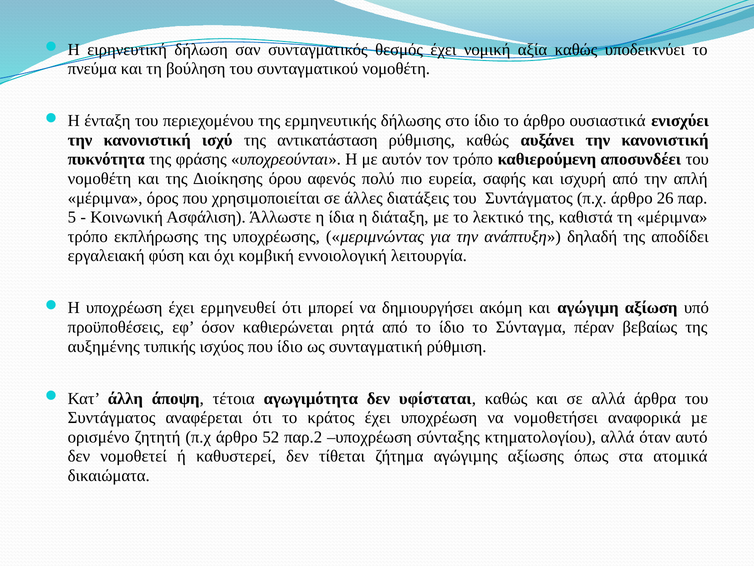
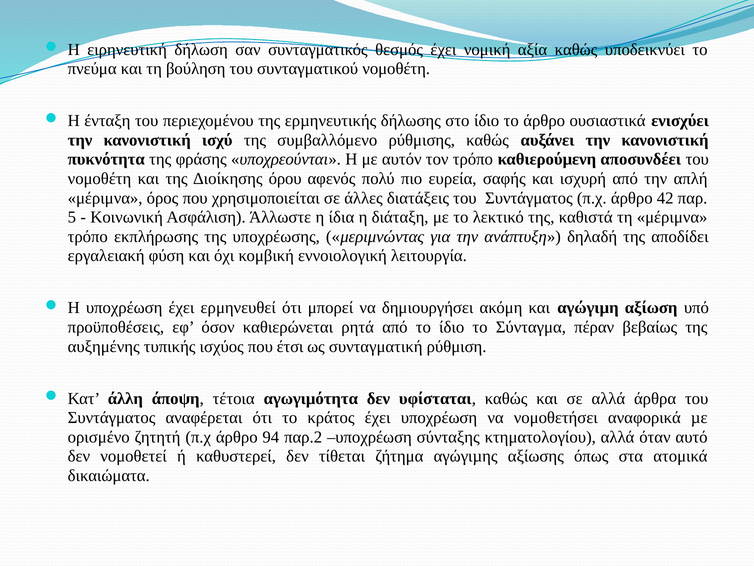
αντικατάσταση: αντικατάσταση -> συμβαλλόμενο
26: 26 -> 42
που ίδιο: ίδιο -> έτσι
52: 52 -> 94
